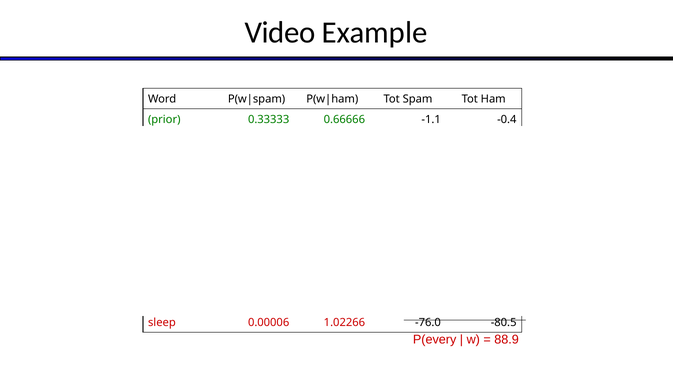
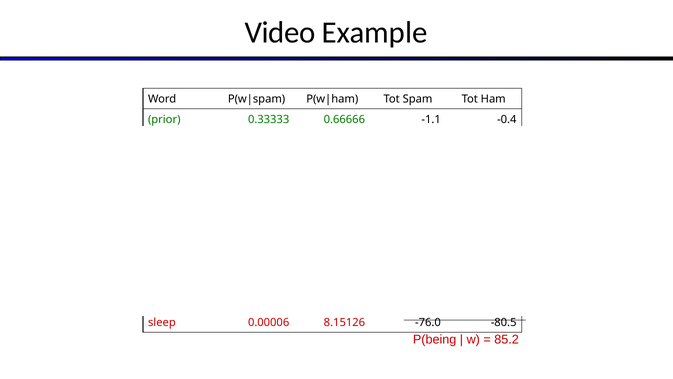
1.02266: 1.02266 -> 8.15126
P(every: P(every -> P(being
88.9: 88.9 -> 85.2
